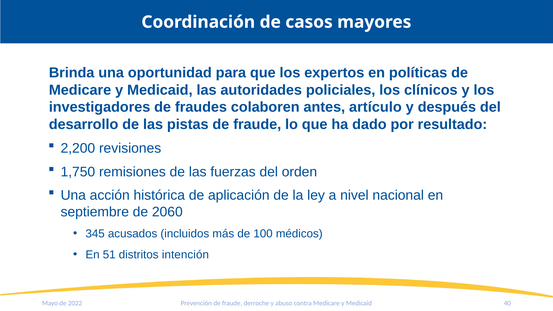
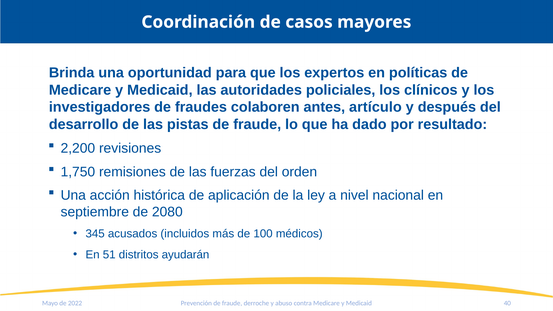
2060: 2060 -> 2080
intención: intención -> ayudarán
